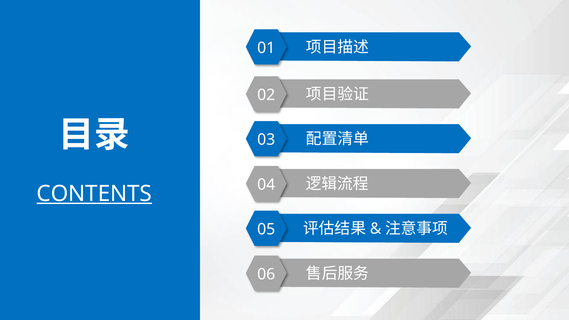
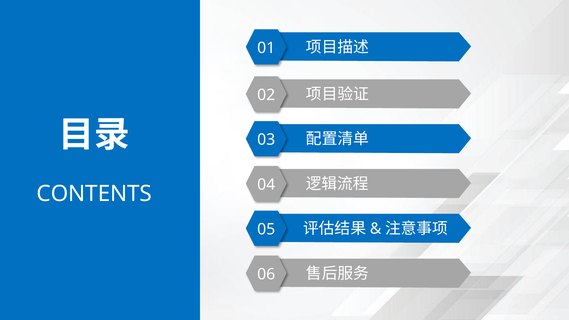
CONTENTS underline: present -> none
